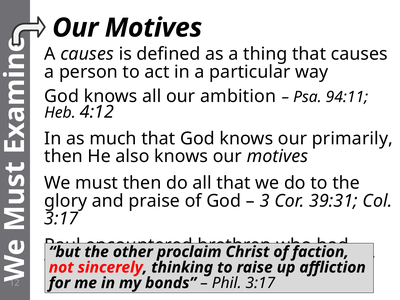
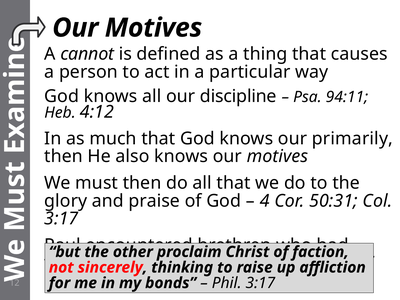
A causes: causes -> cannot
ambition: ambition -> discipline
3: 3 -> 4
39:31: 39:31 -> 50:31
